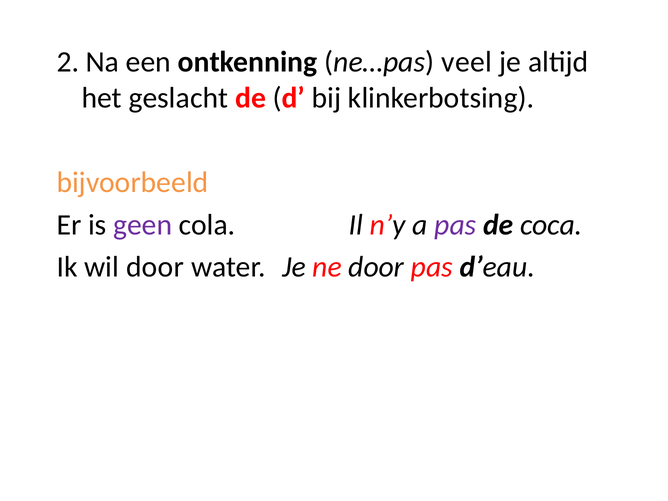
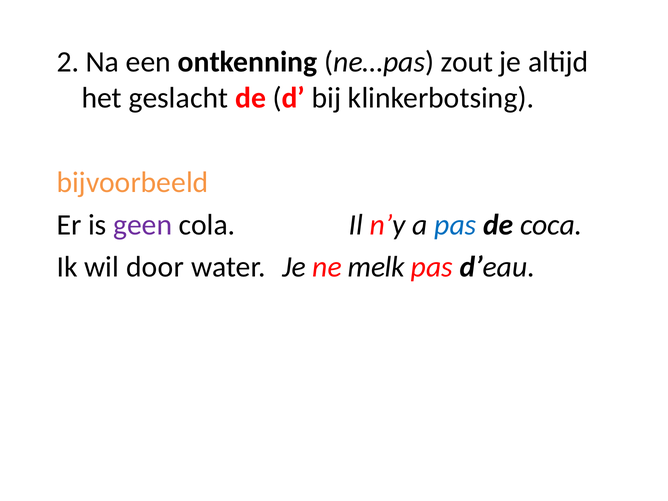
veel: veel -> zout
pas at (455, 225) colour: purple -> blue
ne door: door -> melk
